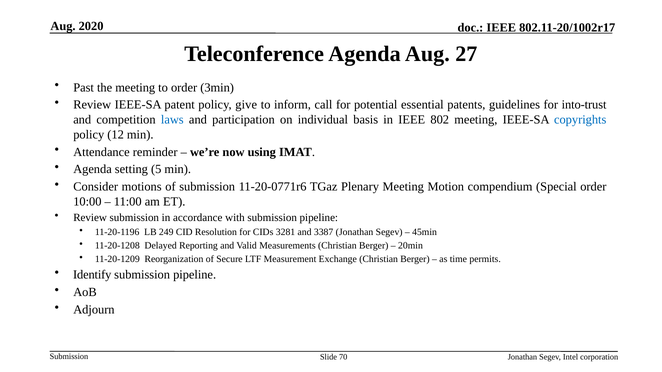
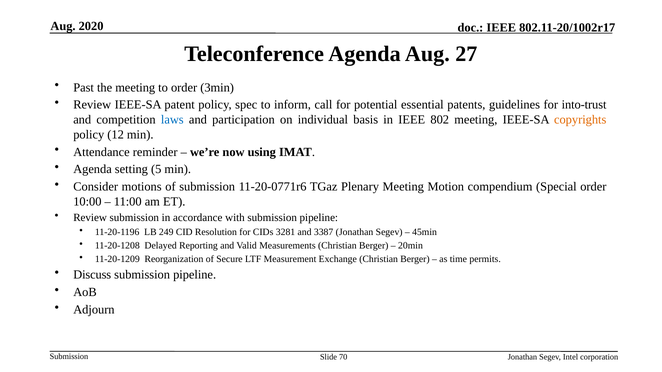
give: give -> spec
copyrights colour: blue -> orange
Identify: Identify -> Discuss
